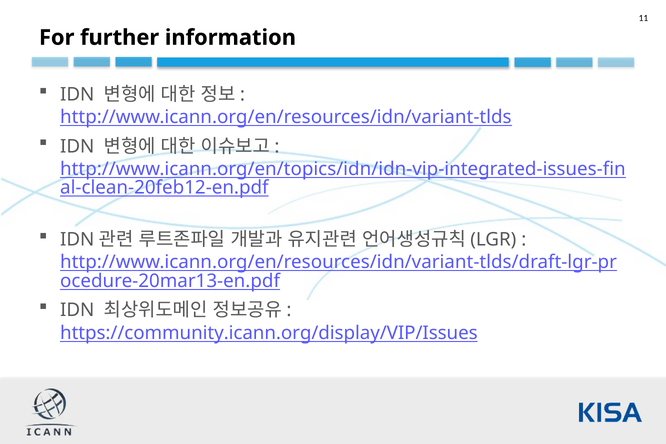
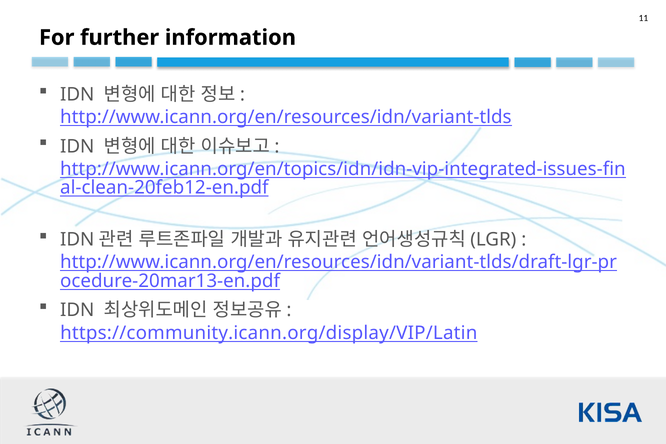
https://community.icann.org/display/VIP/Issues: https://community.icann.org/display/VIP/Issues -> https://community.icann.org/display/VIP/Latin
